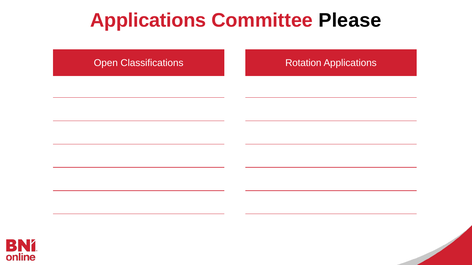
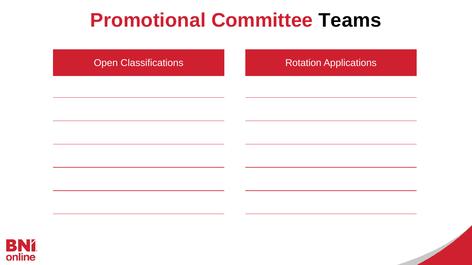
Applications at (148, 20): Applications -> Promotional
Please: Please -> Teams
